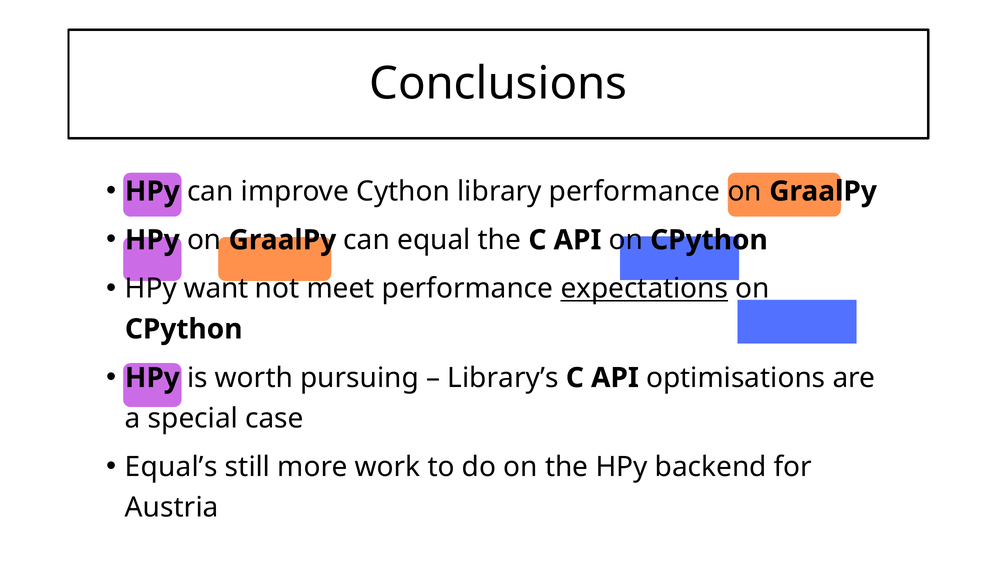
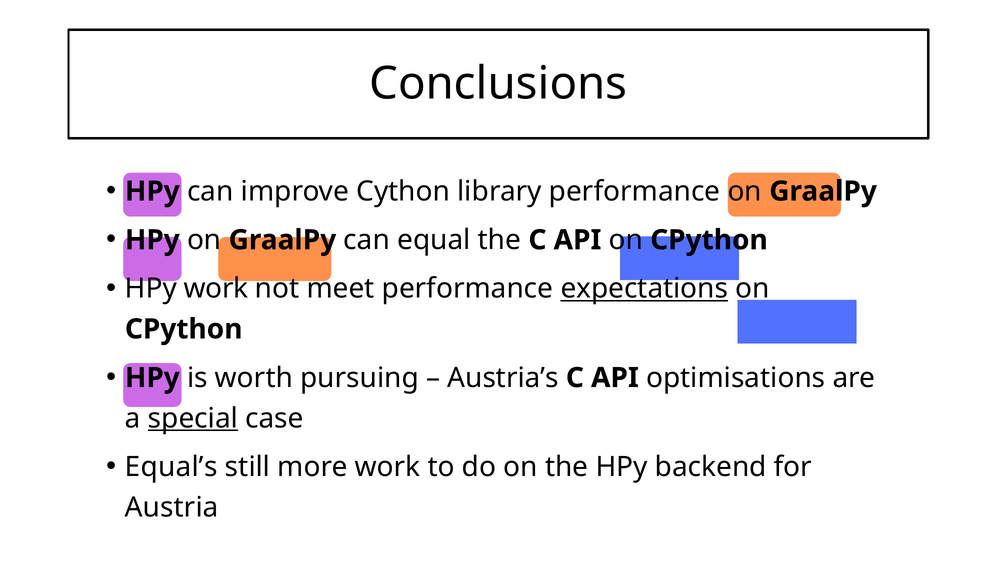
HPy want: want -> work
Library’s: Library’s -> Austria’s
special underline: none -> present
